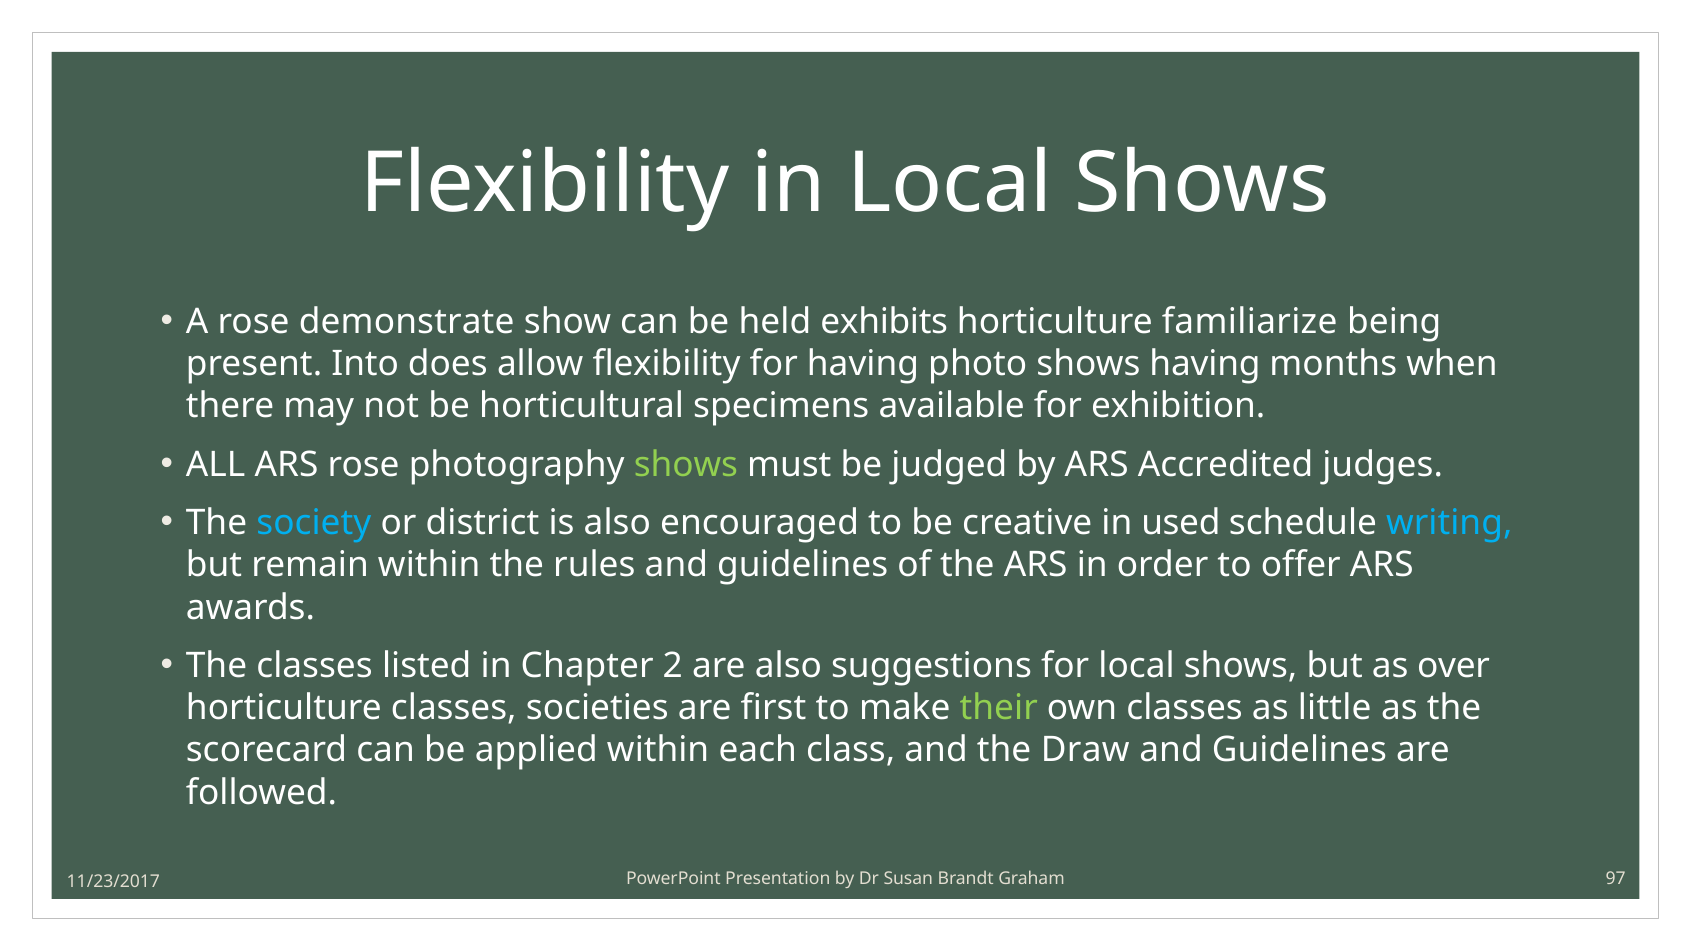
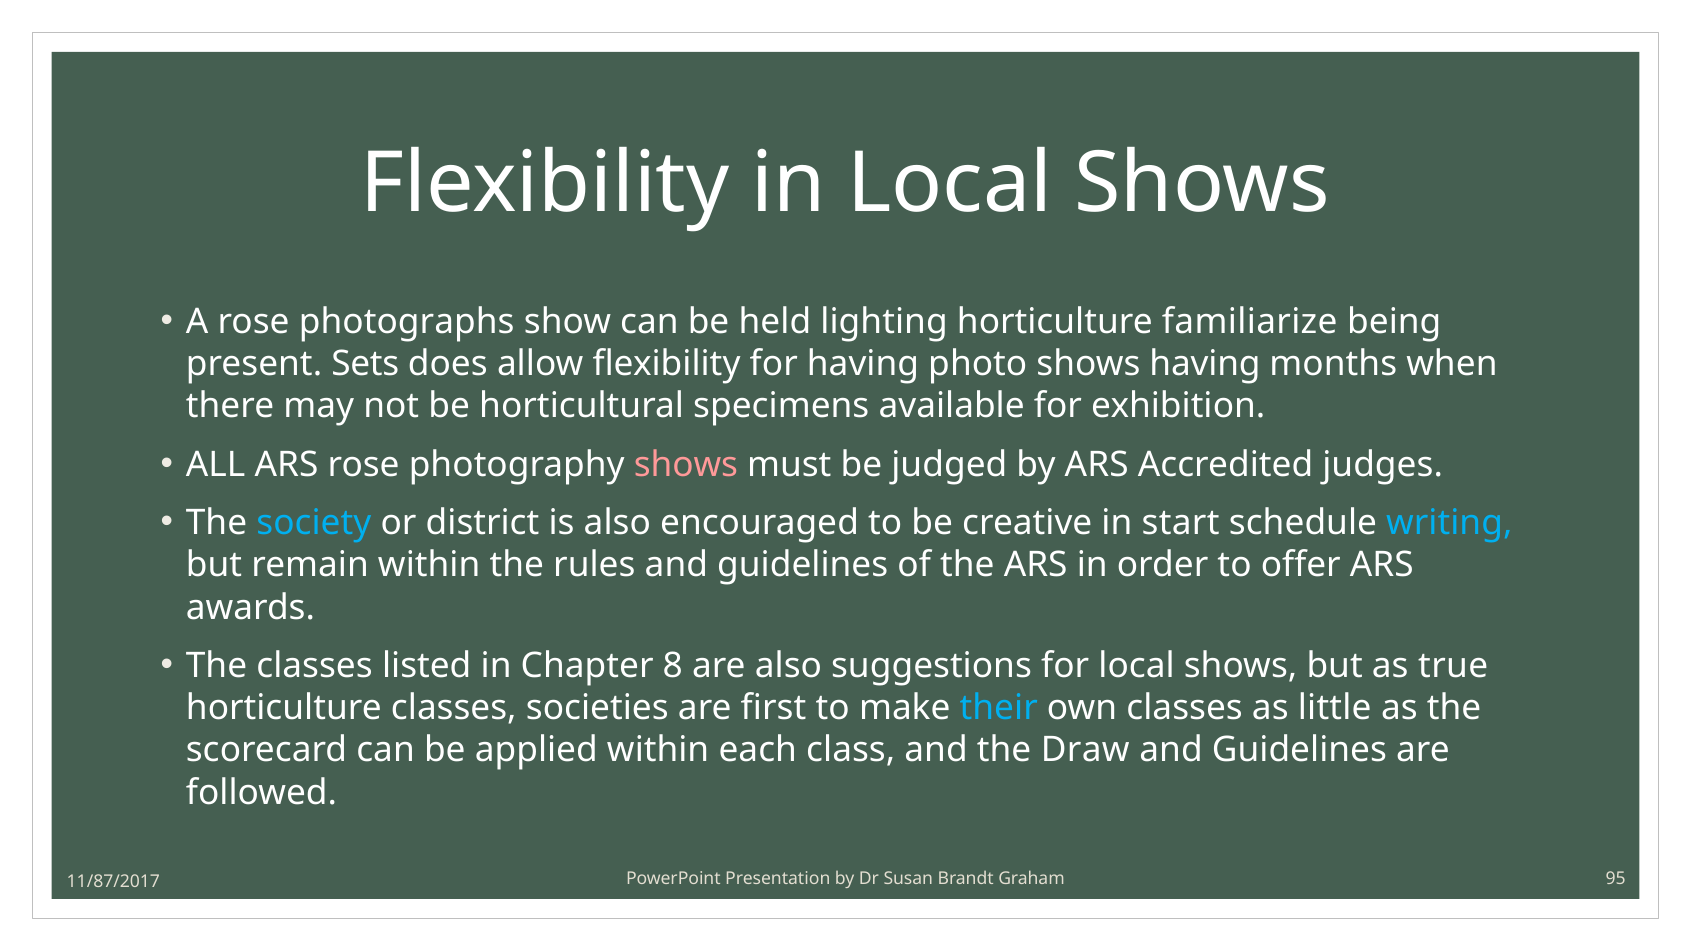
demonstrate: demonstrate -> photographs
exhibits: exhibits -> lighting
Into: Into -> Sets
shows at (686, 465) colour: light green -> pink
used: used -> start
2: 2 -> 8
over: over -> true
their colour: light green -> light blue
97: 97 -> 95
11/23/2017: 11/23/2017 -> 11/87/2017
